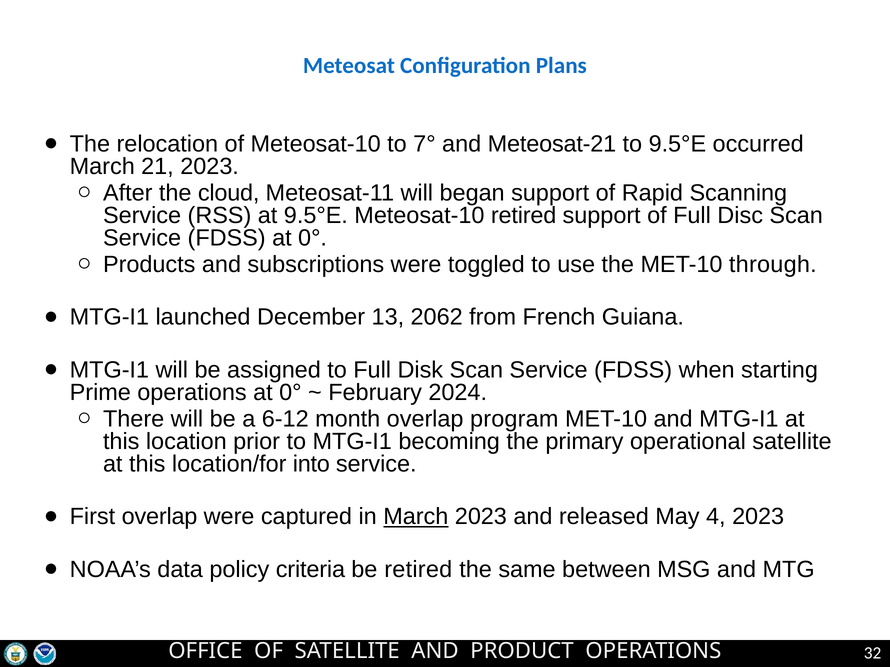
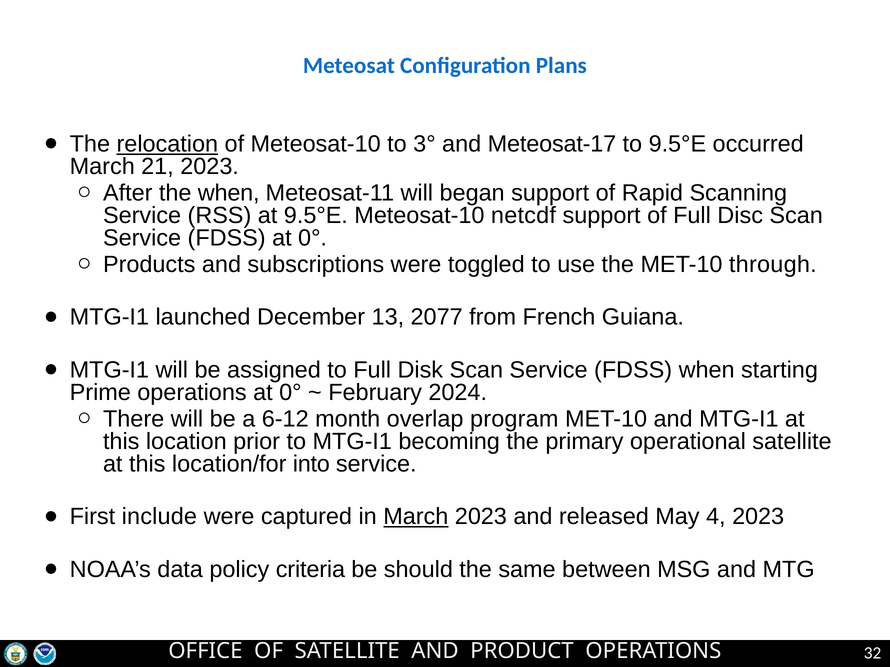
relocation underline: none -> present
7°: 7° -> 3°
Meteosat-21: Meteosat-21 -> Meteosat-17
the cloud: cloud -> when
Meteosat-10 retired: retired -> netcdf
2062: 2062 -> 2077
First overlap: overlap -> include
be retired: retired -> should
